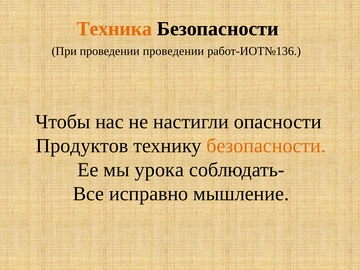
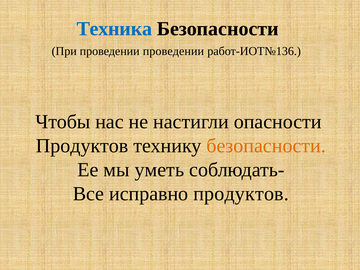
Техника colour: orange -> blue
урока: урока -> уметь
исправно мышление: мышление -> продуктов
